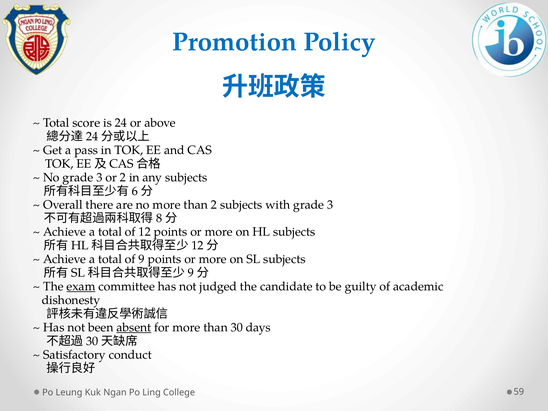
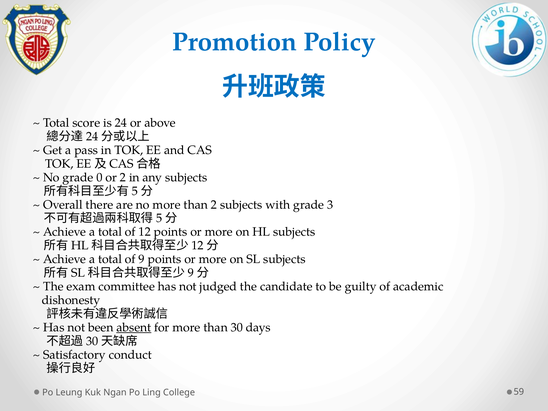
No grade 3: 3 -> 0
6 at (135, 191): 6 -> 5
8 at (159, 218): 8 -> 5
exam underline: present -> none
